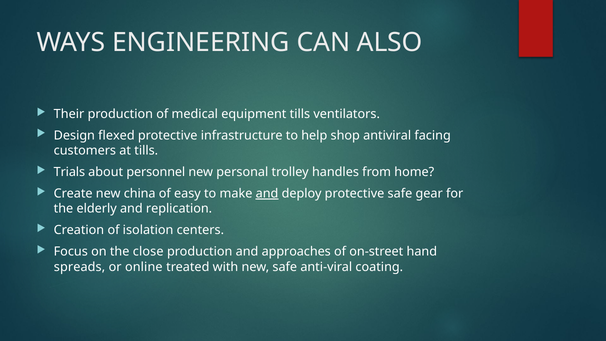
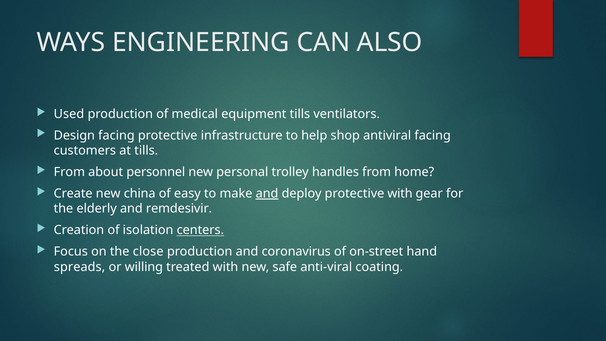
Their: Their -> Used
Design flexed: flexed -> facing
Trials at (69, 172): Trials -> From
protective safe: safe -> with
replication: replication -> remdesivir
centers underline: none -> present
approaches: approaches -> coronavirus
online: online -> willing
